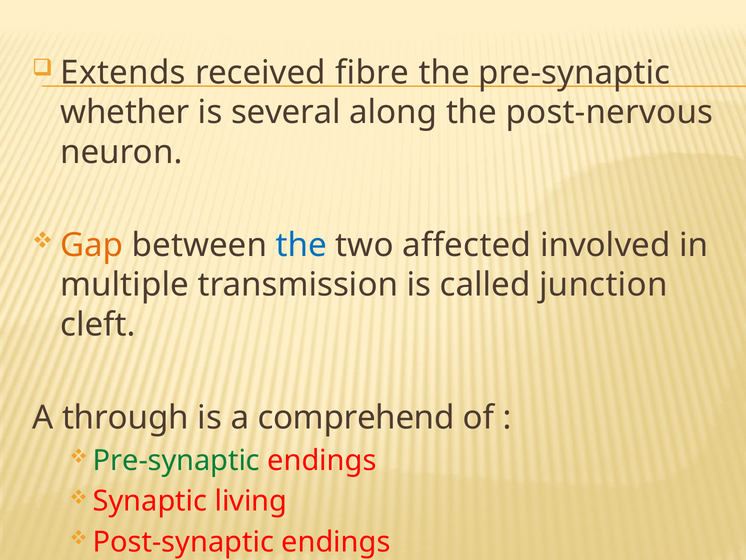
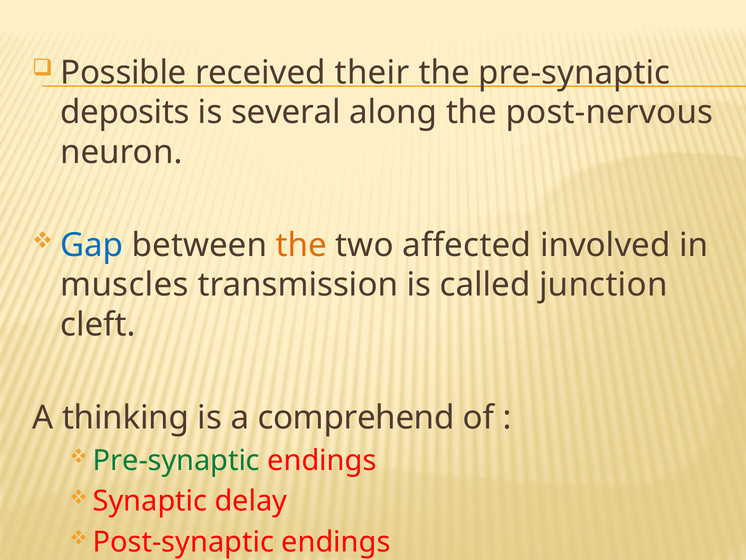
Extends: Extends -> Possible
fibre: fibre -> their
whether: whether -> deposits
Gap colour: orange -> blue
the at (301, 245) colour: blue -> orange
multiple: multiple -> muscles
through: through -> thinking
living: living -> delay
